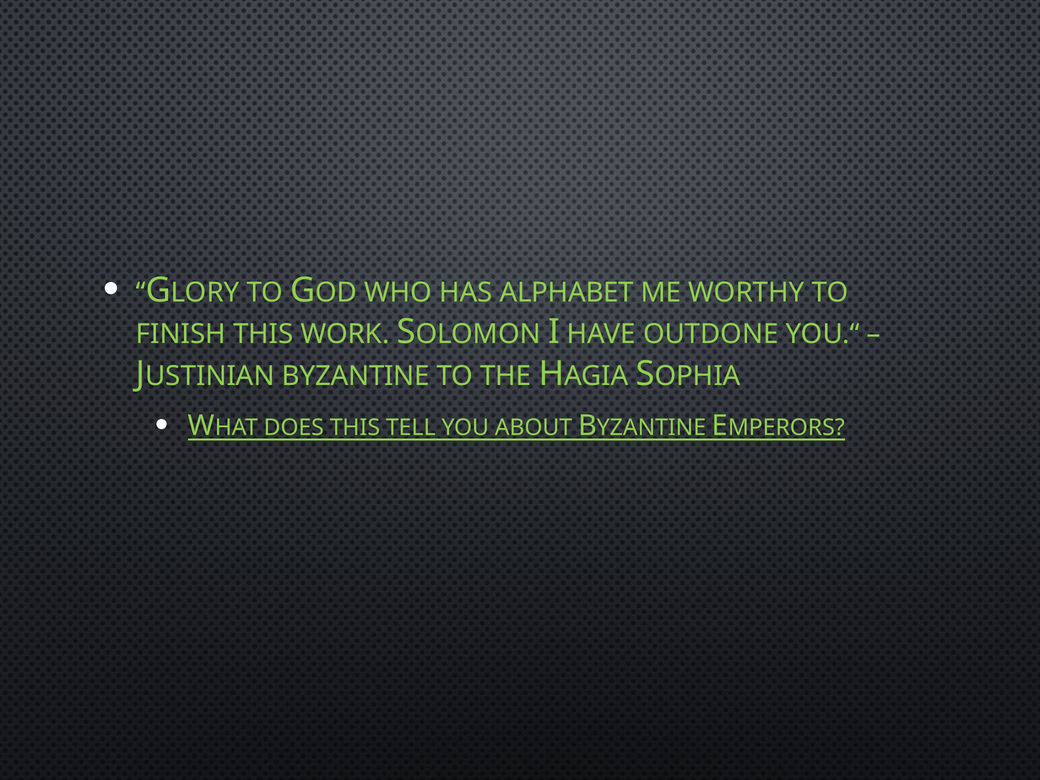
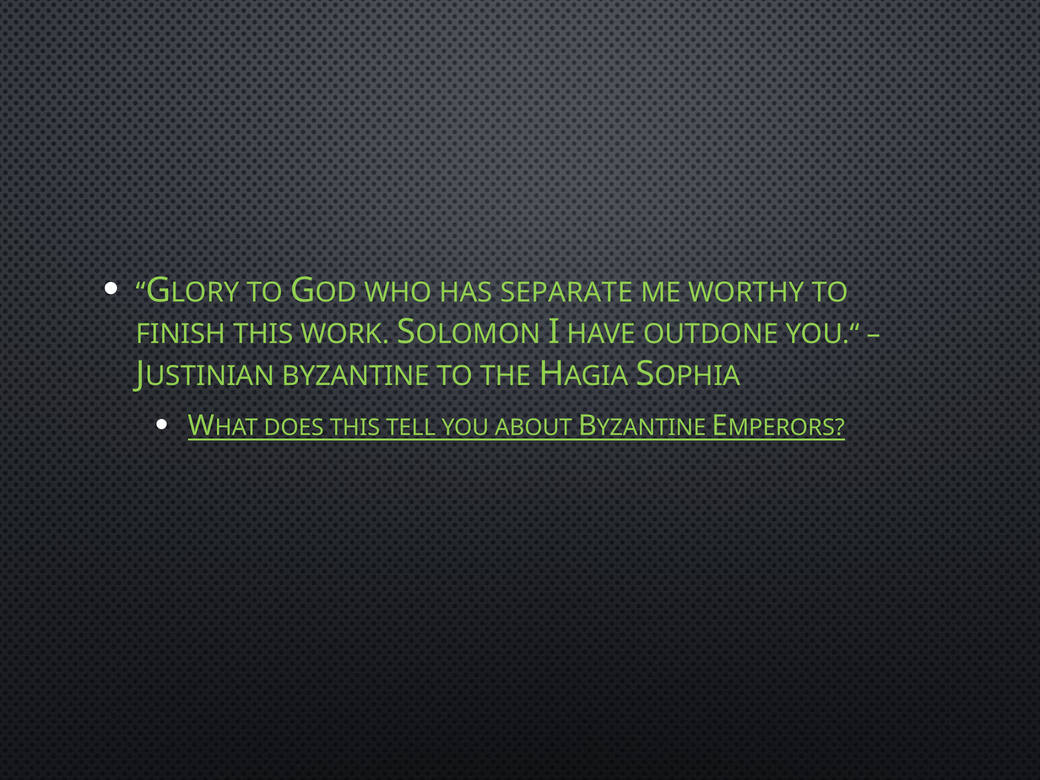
ALPHABET: ALPHABET -> SEPARATE
